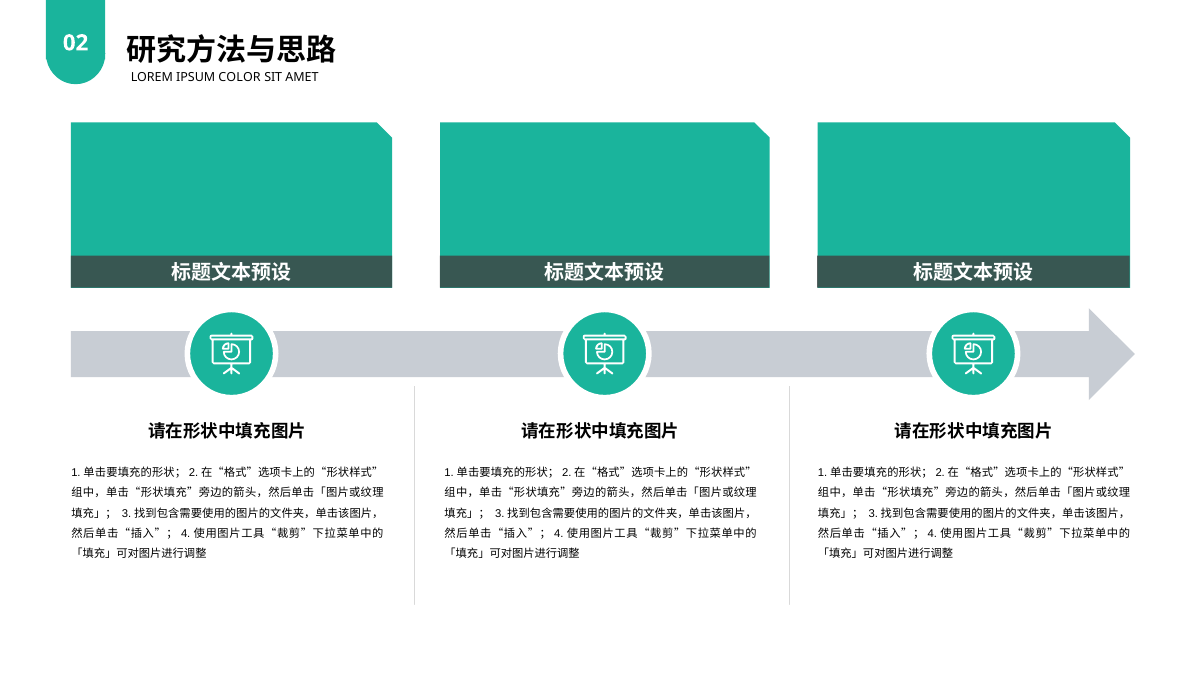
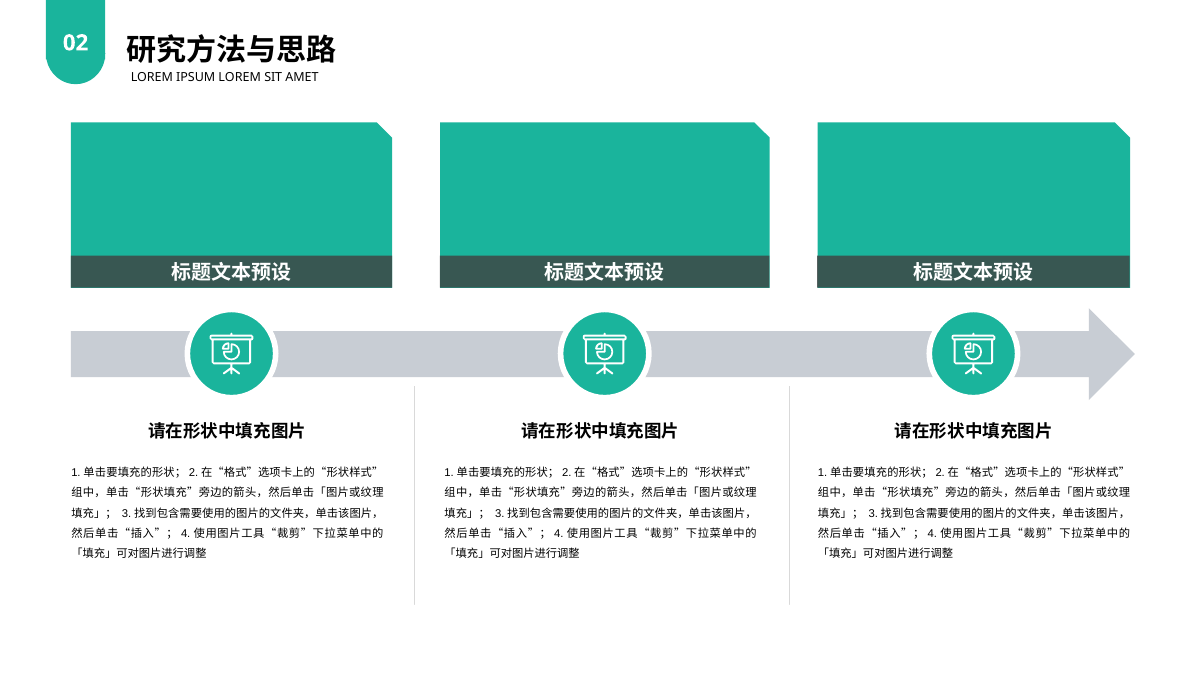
IPSUM COLOR: COLOR -> LOREM
